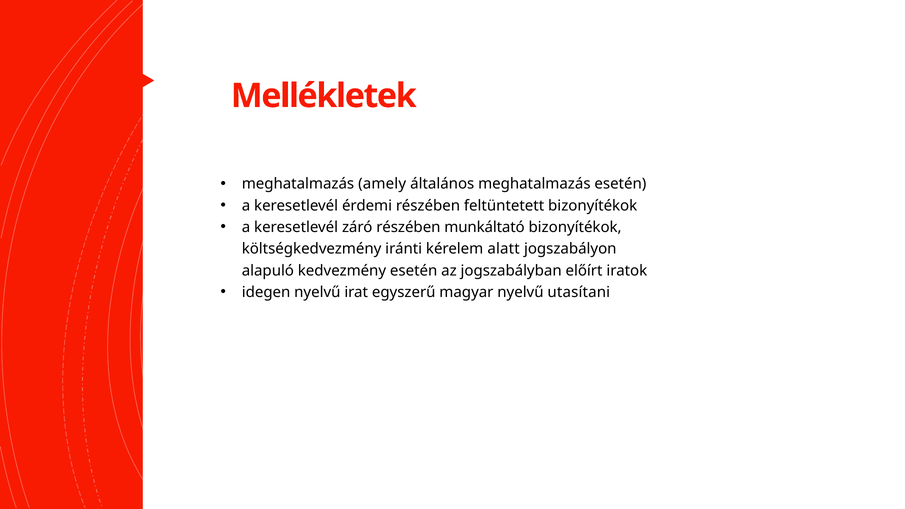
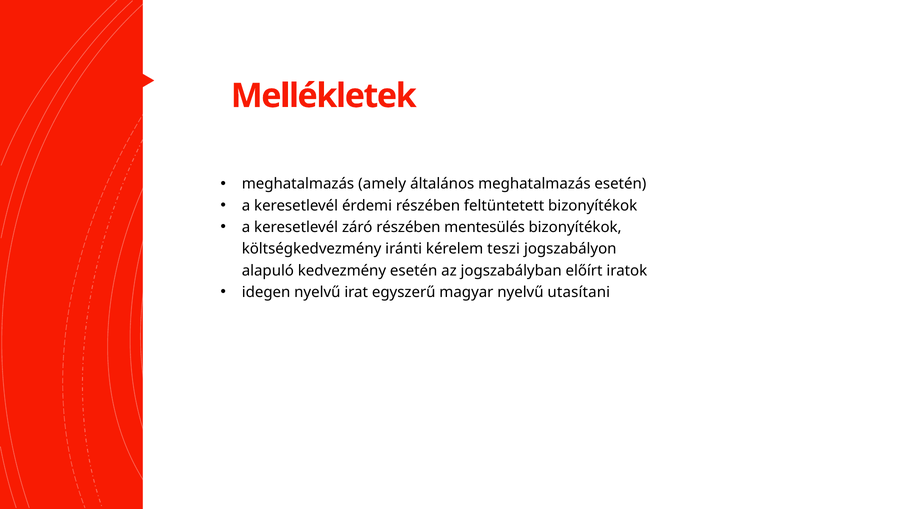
munkáltató: munkáltató -> mentesülés
alatt: alatt -> teszi
